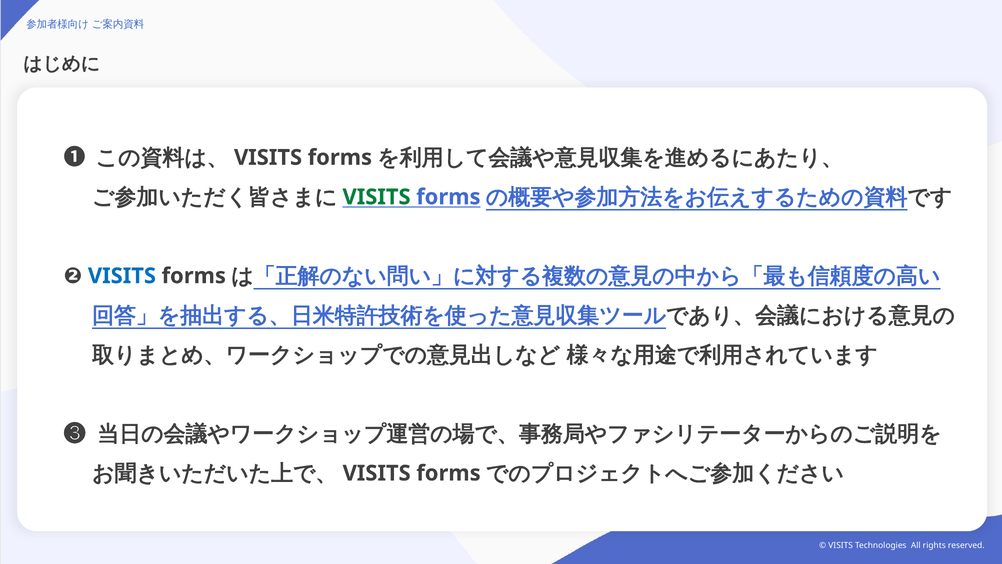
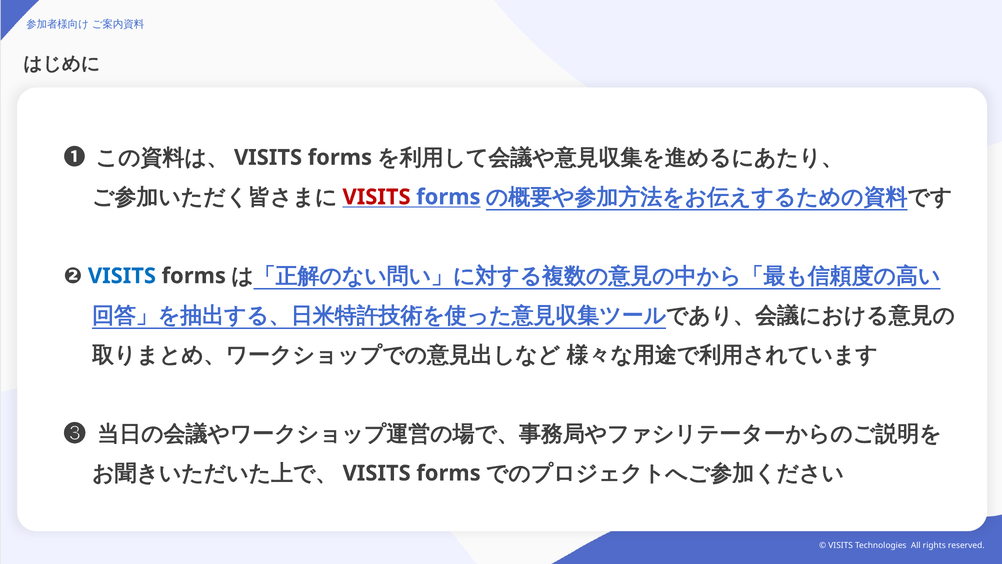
VISITS at (377, 197) colour: green -> red
